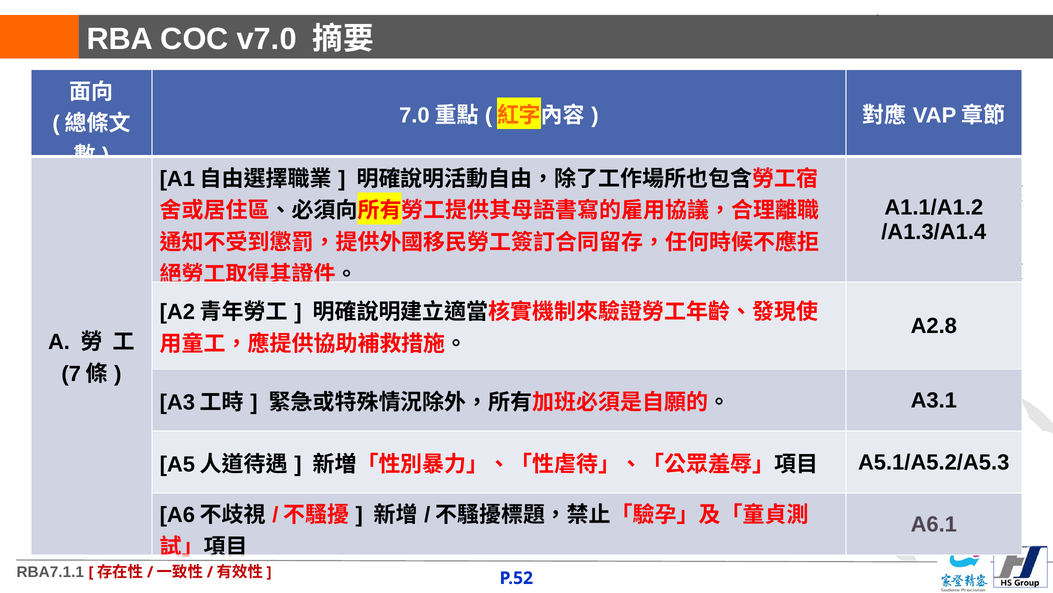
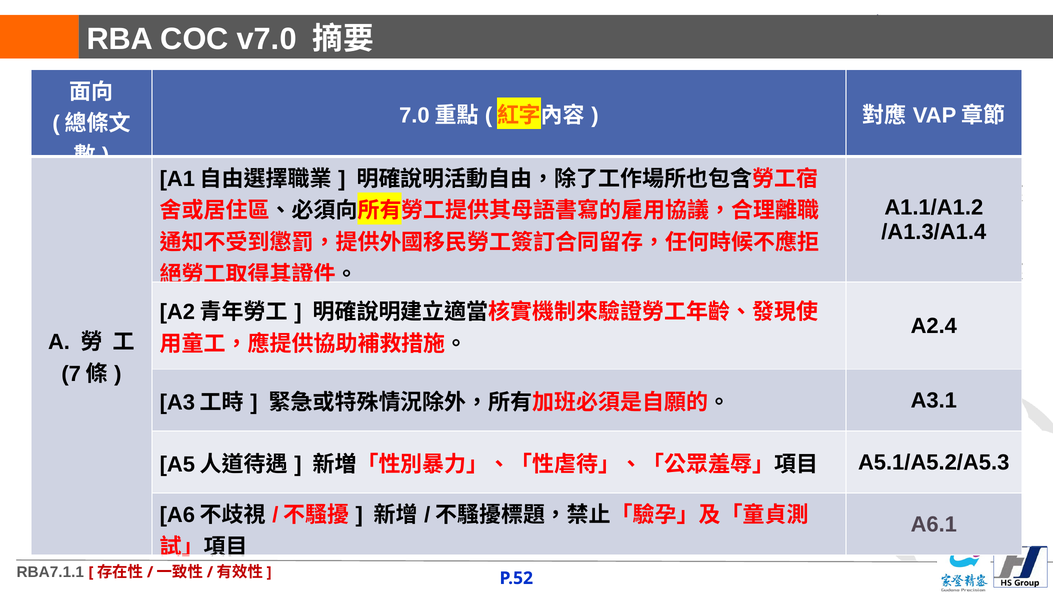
A2.8: A2.8 -> A2.4
